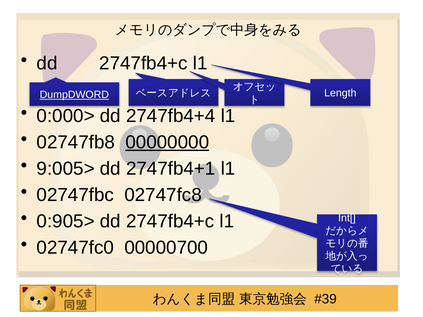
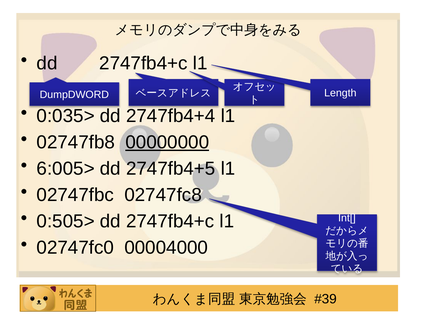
DumpDWORD underline: present -> none
0:000>: 0:000> -> 0:035>
9:005>: 9:005> -> 6:005>
2747fb4+1: 2747fb4+1 -> 2747fb4+5
0:905>: 0:905> -> 0:505>
00000700: 00000700 -> 00004000
